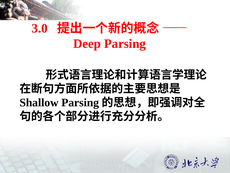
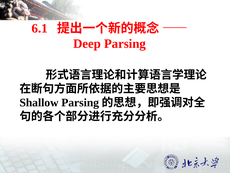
3.0: 3.0 -> 6.1
